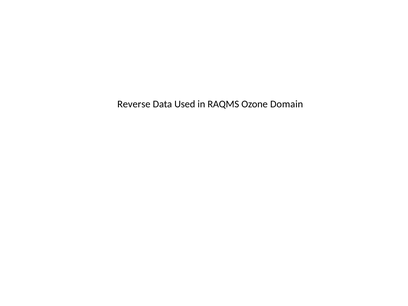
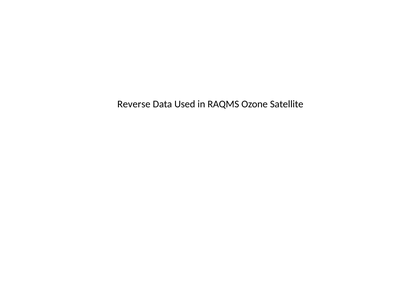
Domain: Domain -> Satellite
